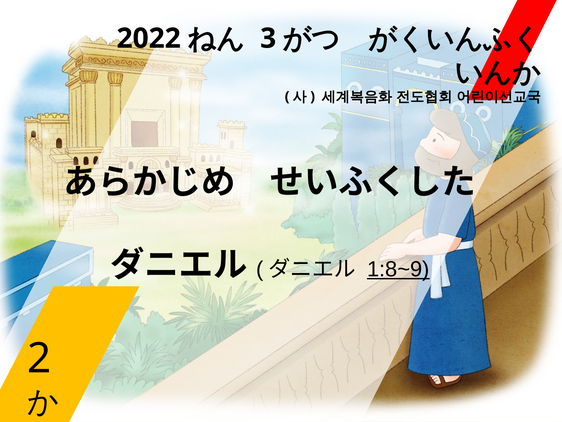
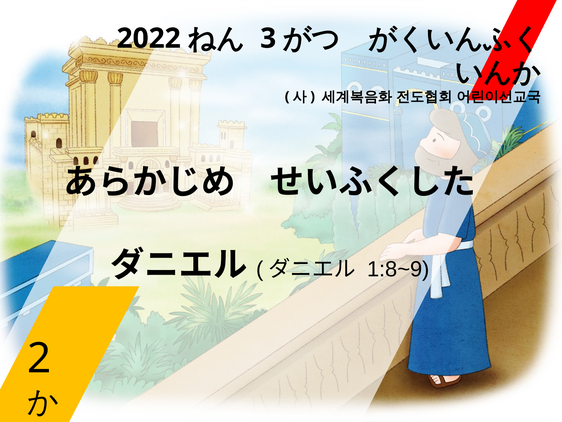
1:8~9 underline: present -> none
